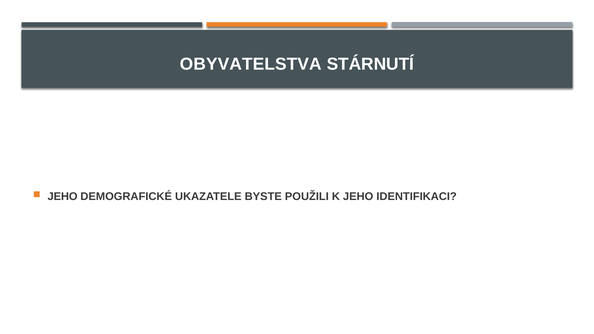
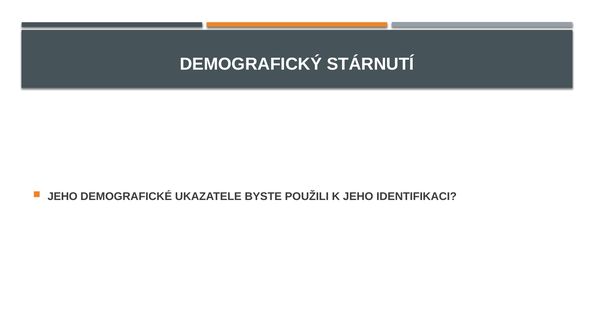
OBYVATELSTVA: OBYVATELSTVA -> DEMOGRAFICKÝ
